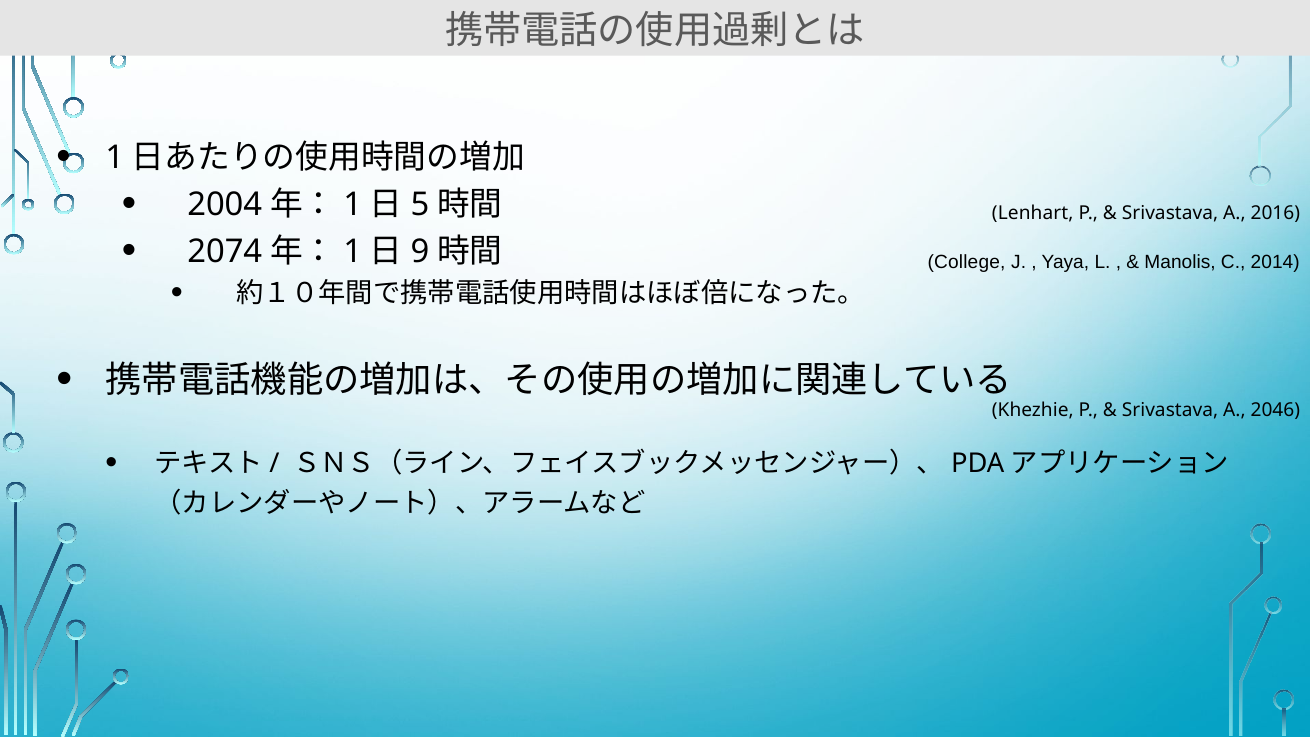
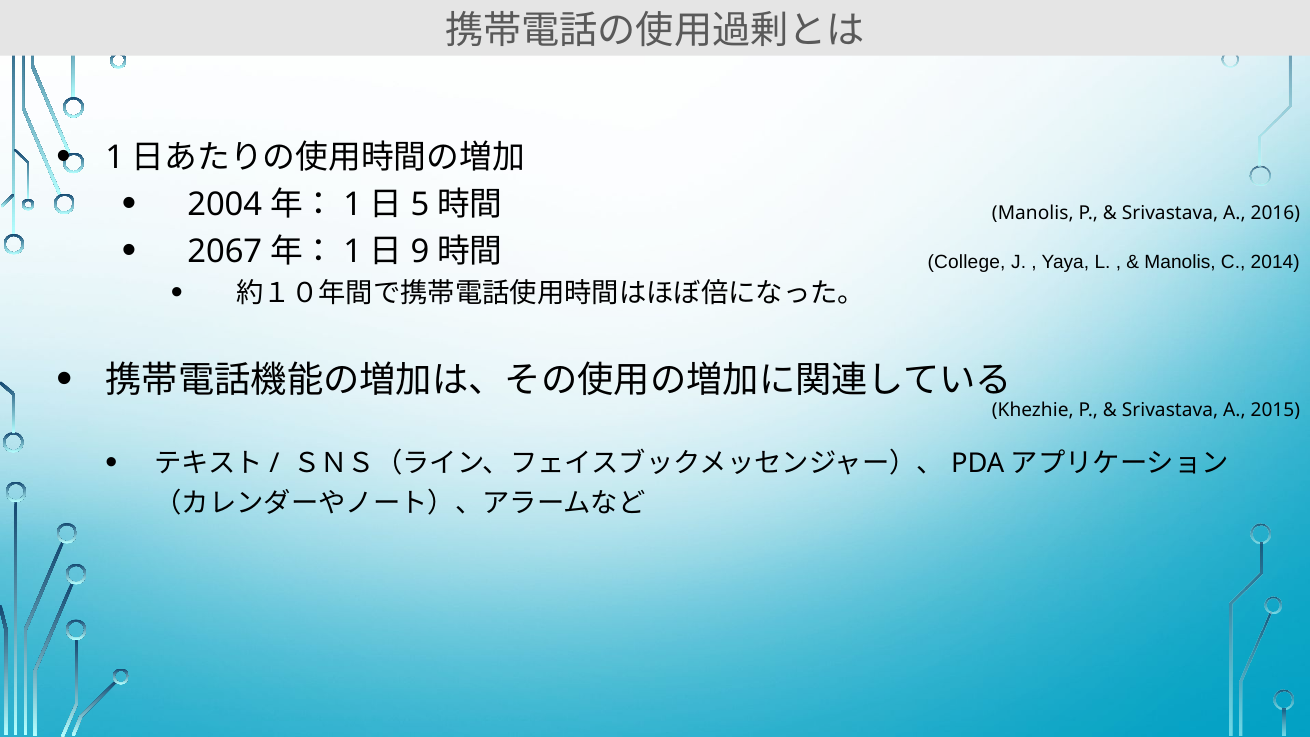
Lenhart at (1033, 213): Lenhart -> Manolis
2074: 2074 -> 2067
2046: 2046 -> 2015
